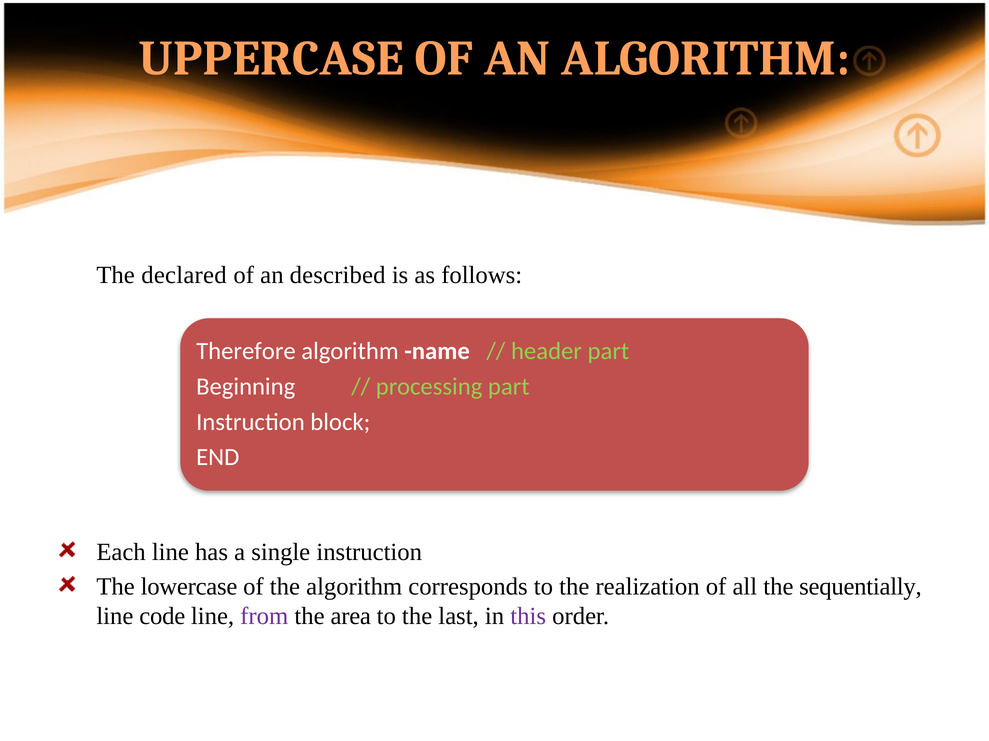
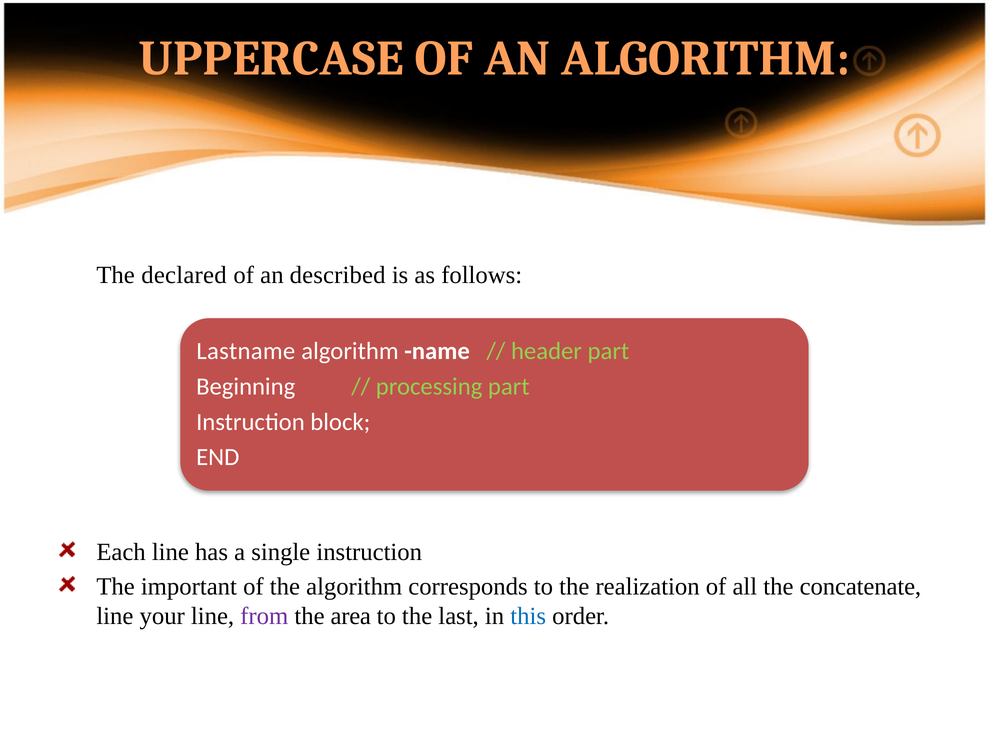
Therefore: Therefore -> Lastname
lowercase: lowercase -> important
sequentially: sequentially -> concatenate
code: code -> your
this colour: purple -> blue
